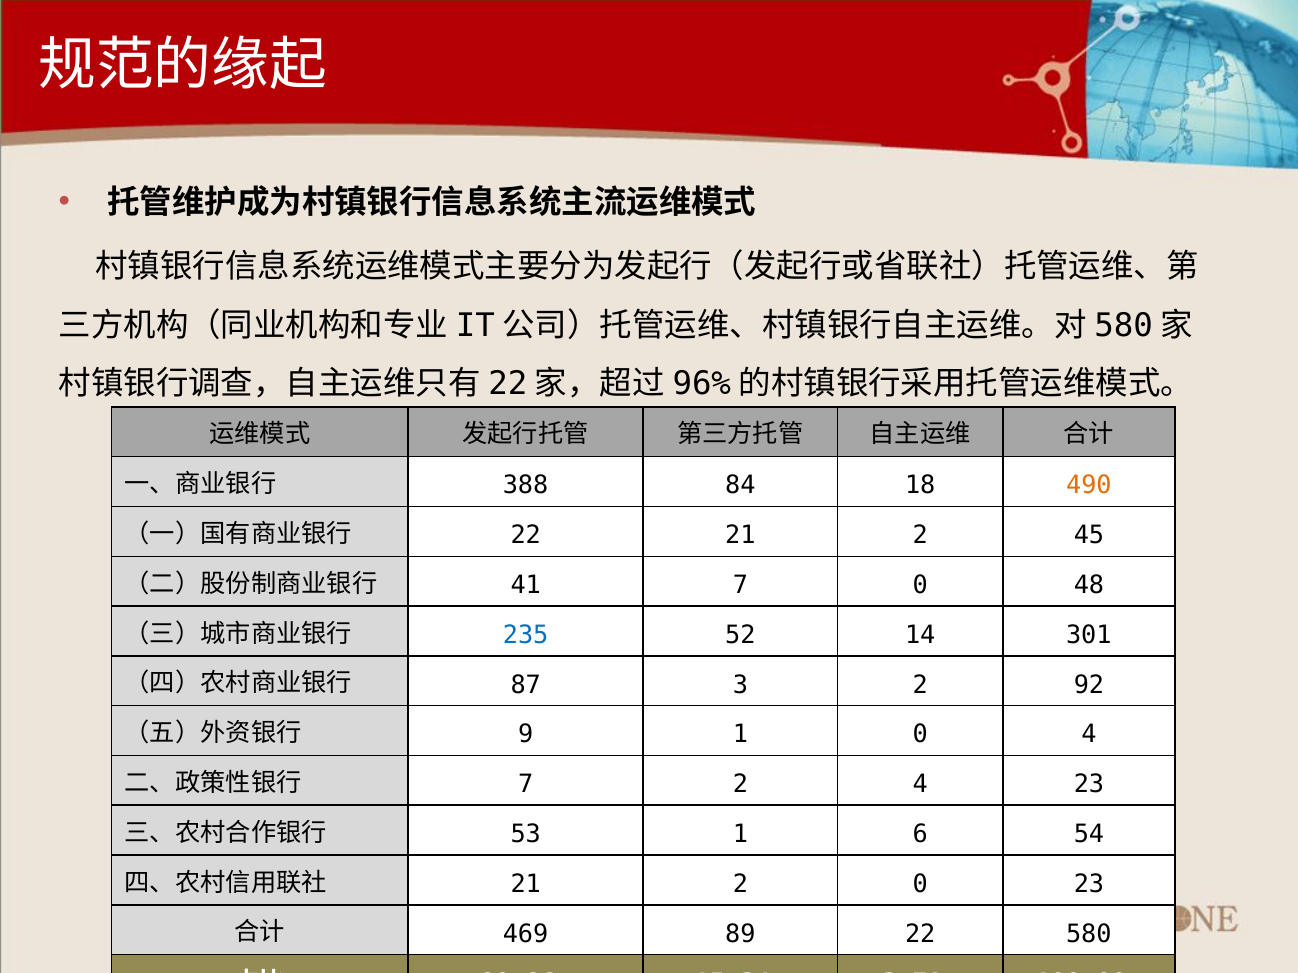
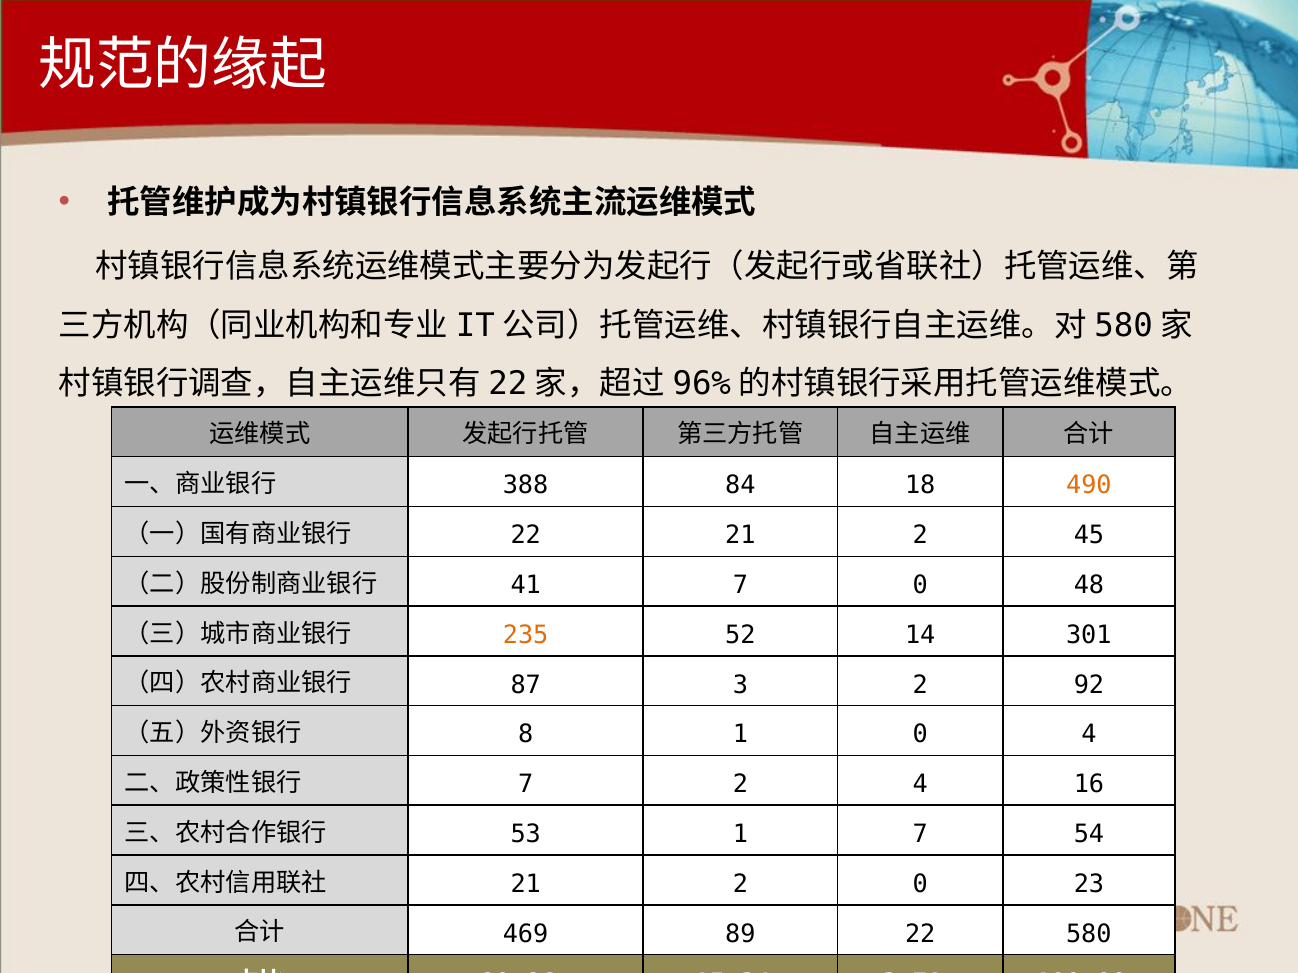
235 colour: blue -> orange
9: 9 -> 8
4 23: 23 -> 16
1 6: 6 -> 7
